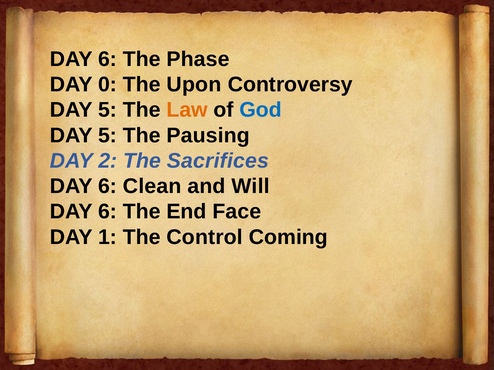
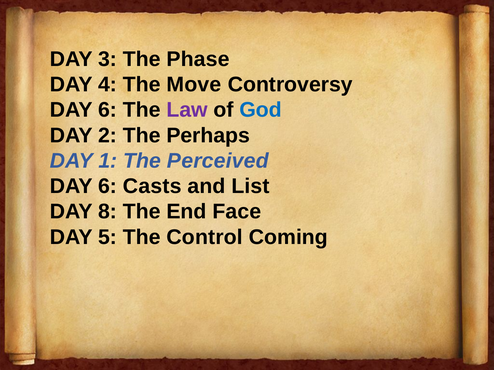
6 at (107, 59): 6 -> 3
0: 0 -> 4
Upon: Upon -> Move
5 at (107, 110): 5 -> 6
Law colour: orange -> purple
5 at (107, 136): 5 -> 2
Pausing: Pausing -> Perhaps
2: 2 -> 1
Sacrifices: Sacrifices -> Perceived
Clean: Clean -> Casts
Will: Will -> List
6 at (107, 212): 6 -> 8
1: 1 -> 5
